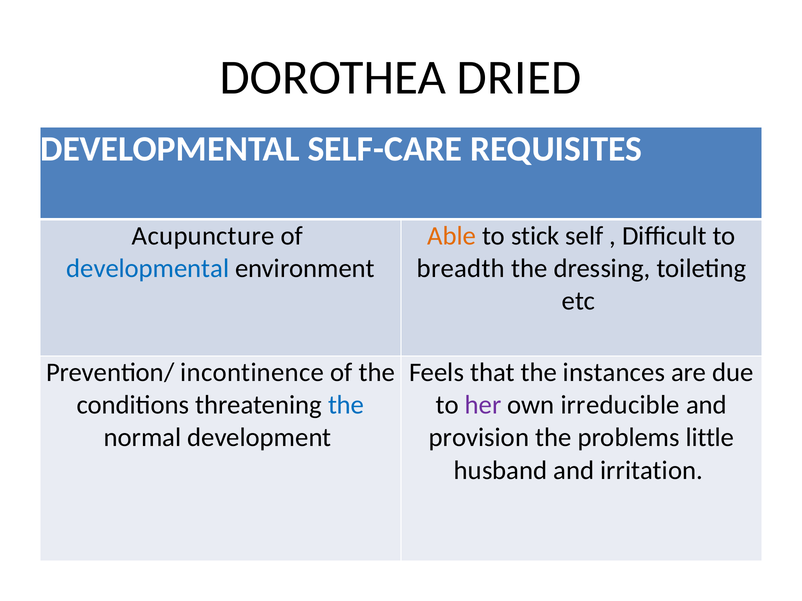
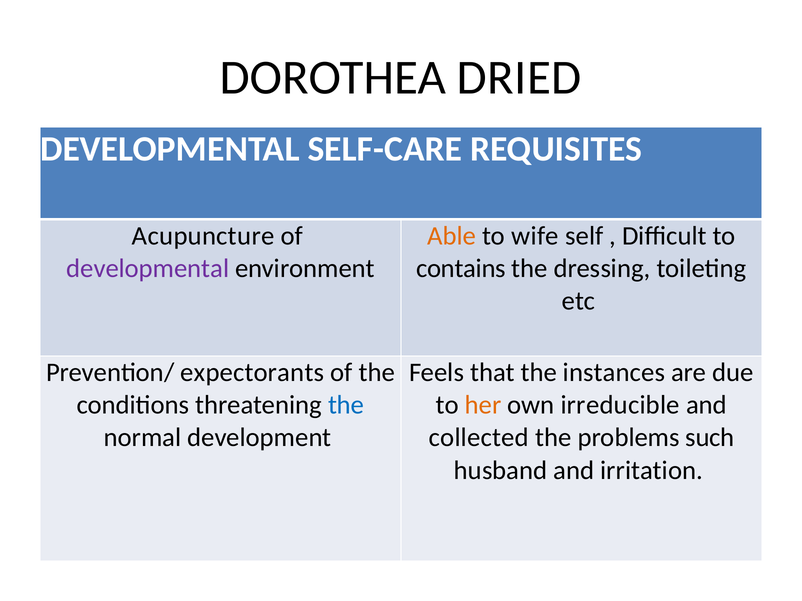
stick: stick -> wife
developmental at (148, 269) colour: blue -> purple
breadth: breadth -> contains
incontinence: incontinence -> expectorants
her colour: purple -> orange
provision: provision -> collected
little: little -> such
